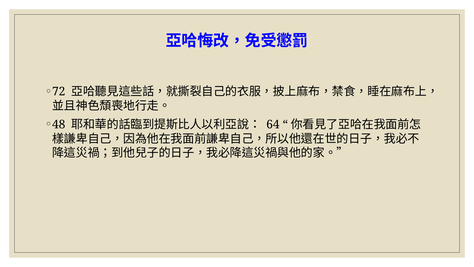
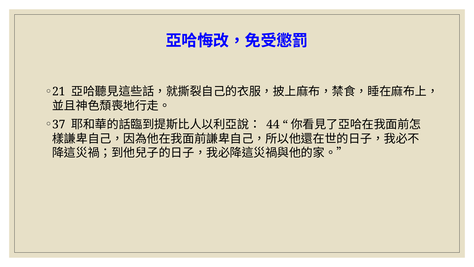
72: 72 -> 21
48: 48 -> 37
64: 64 -> 44
